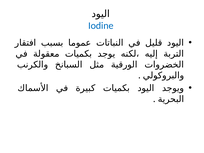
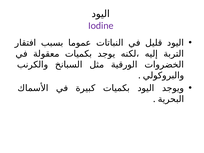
Iodine colour: blue -> purple
